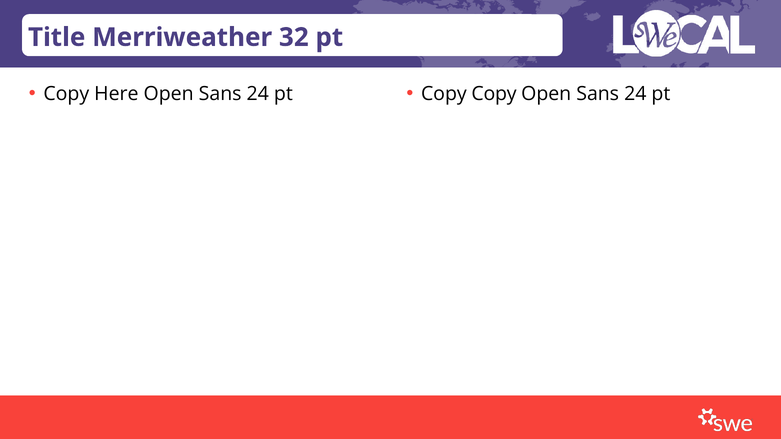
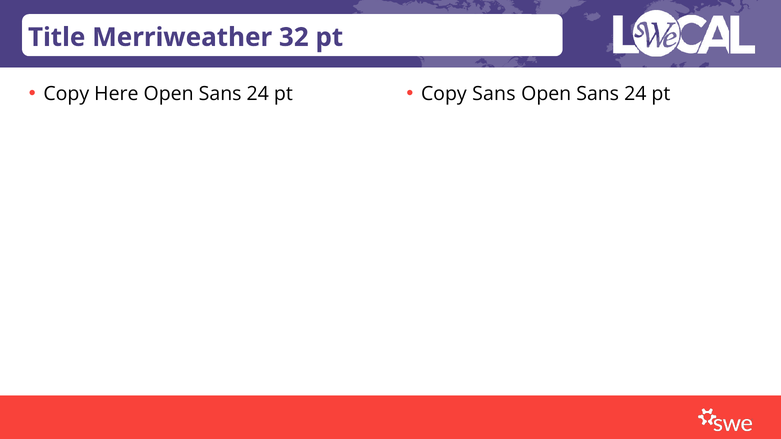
Copy Copy: Copy -> Sans
